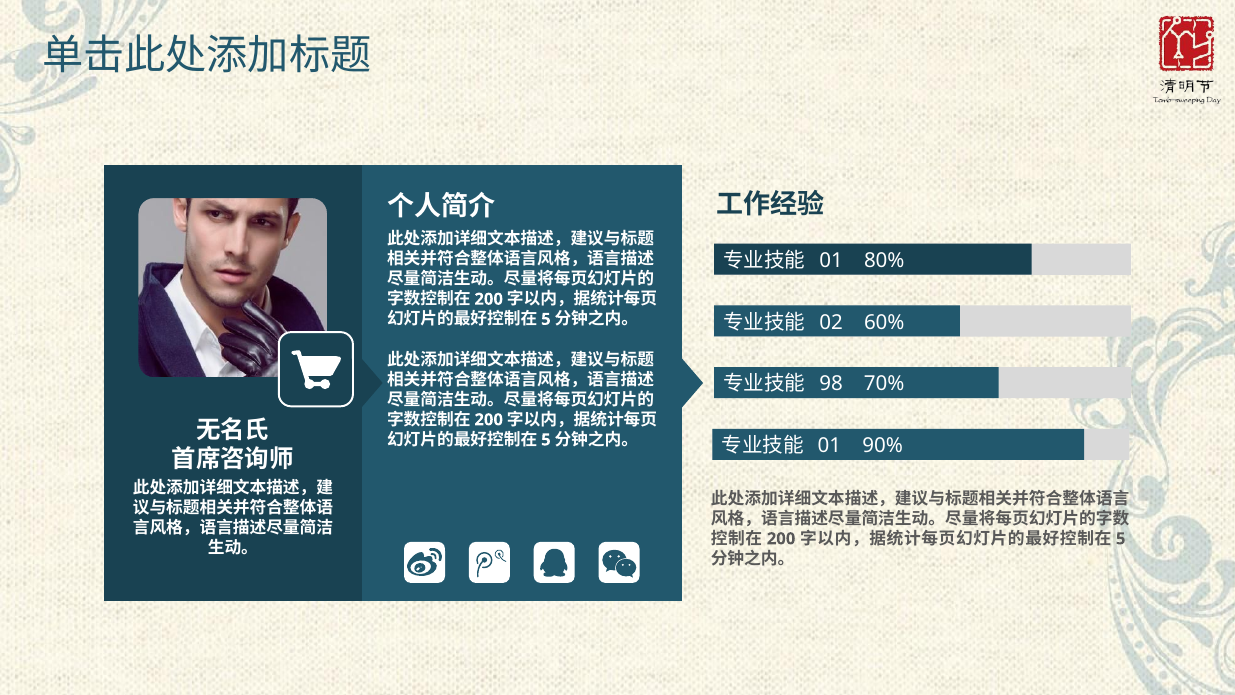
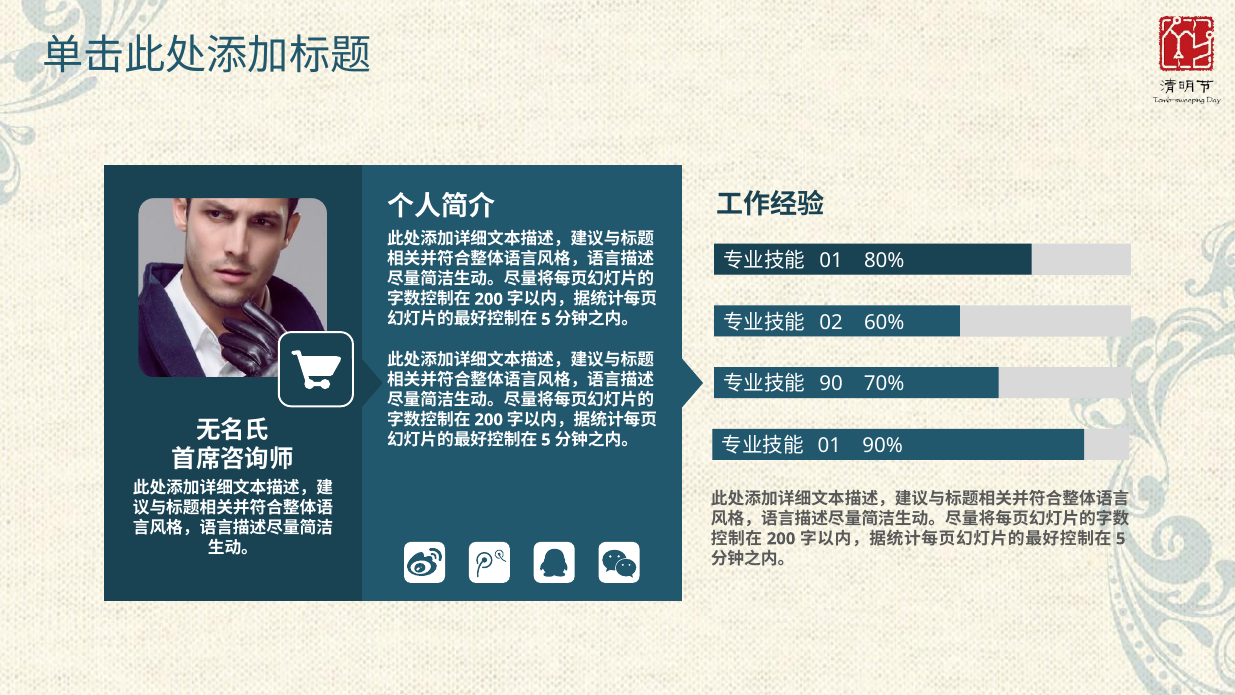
98: 98 -> 90
